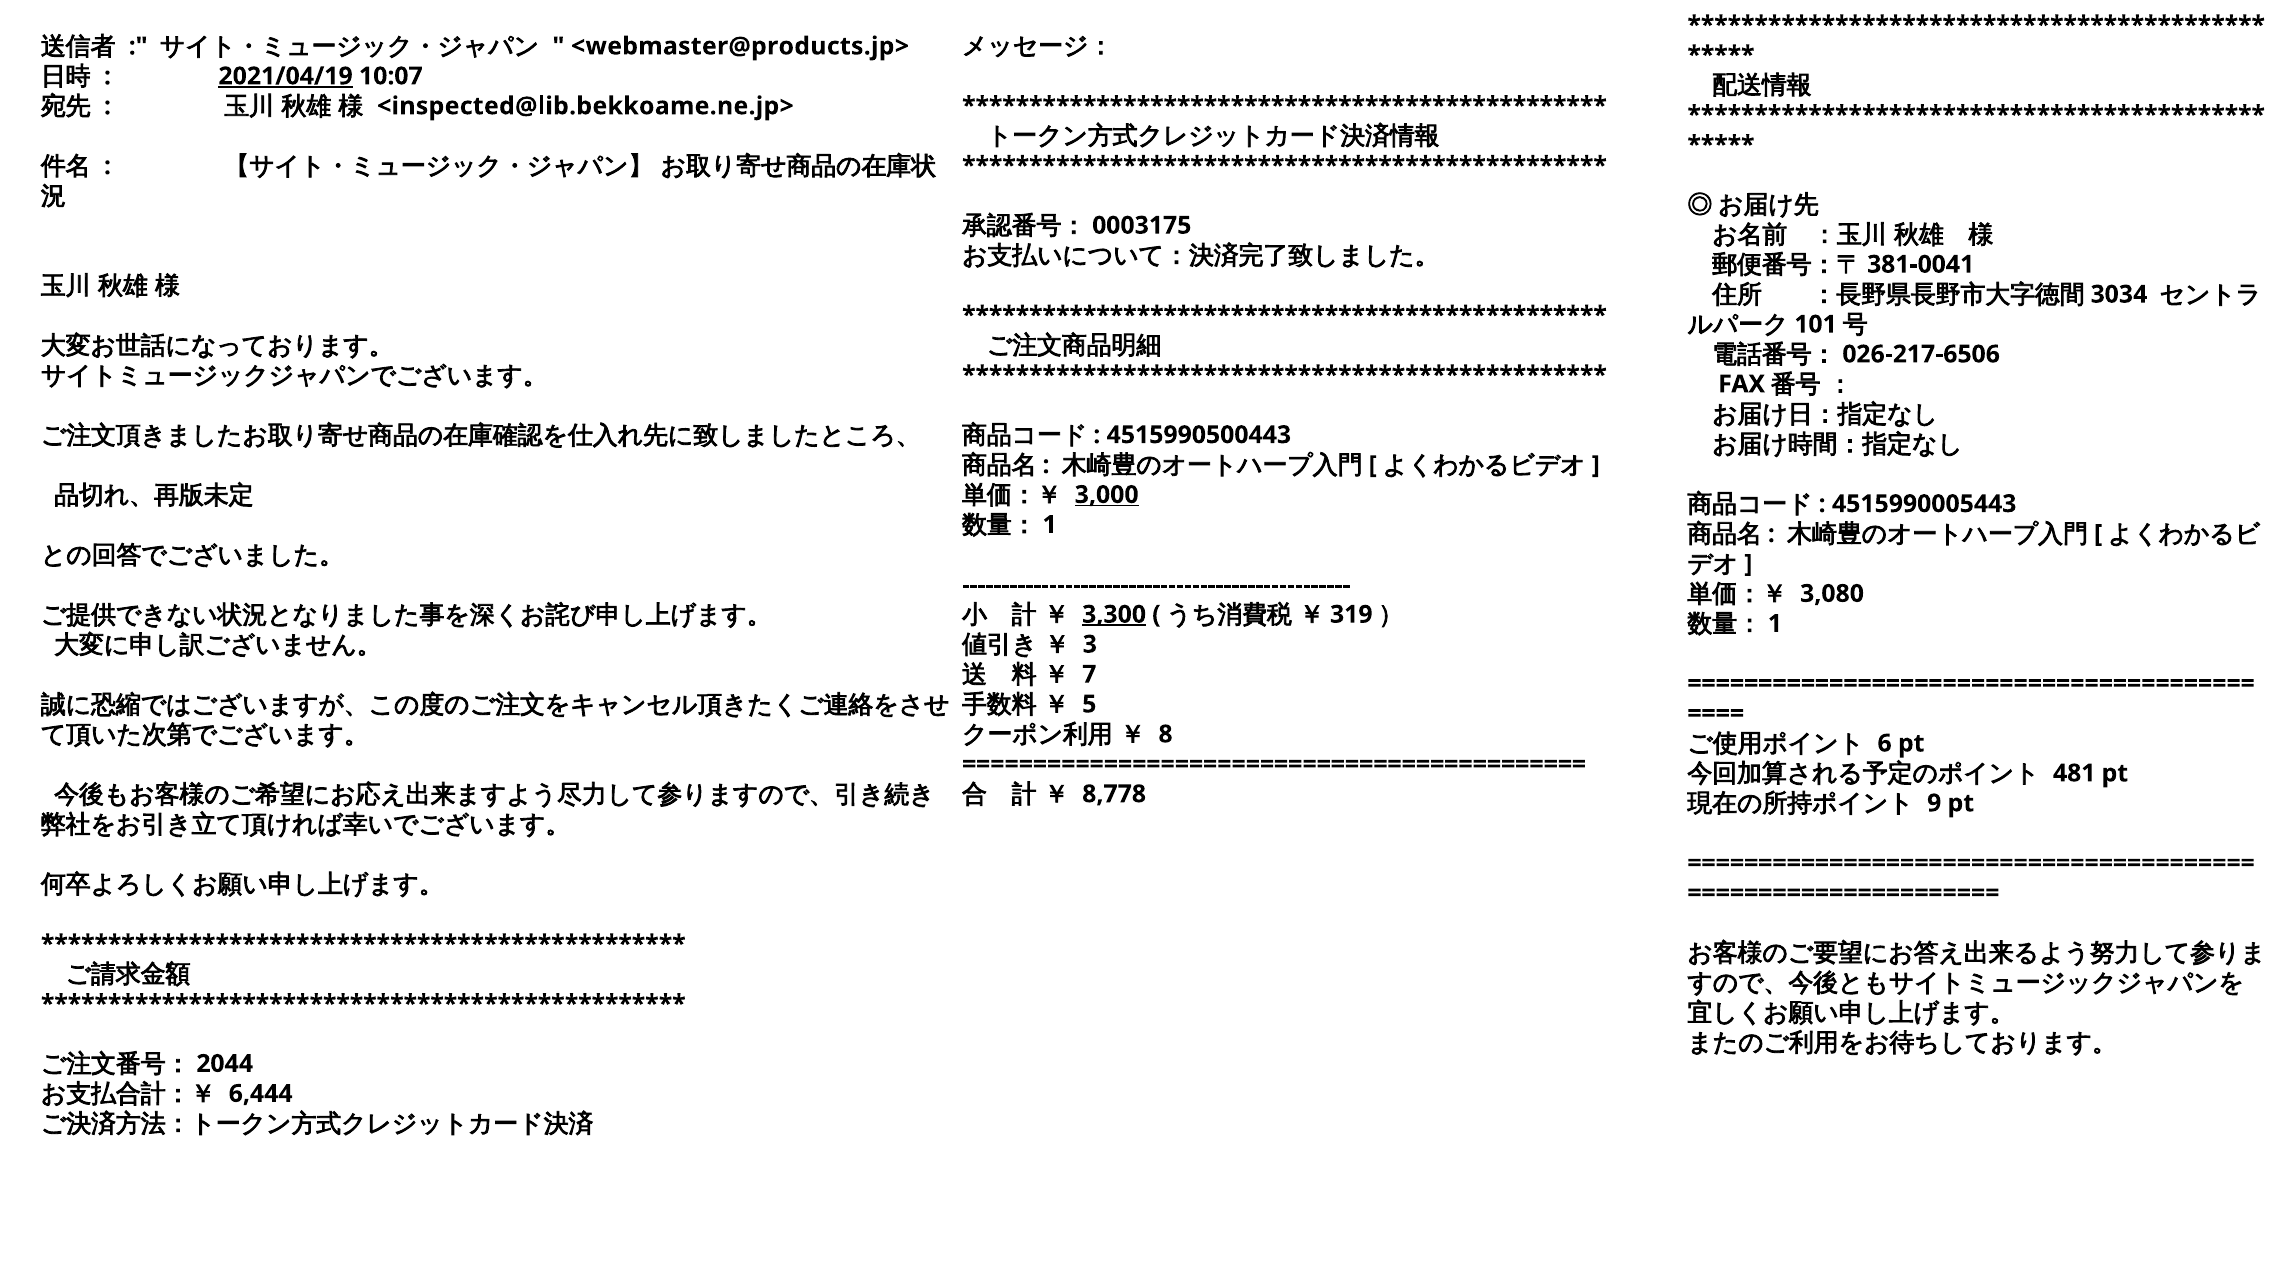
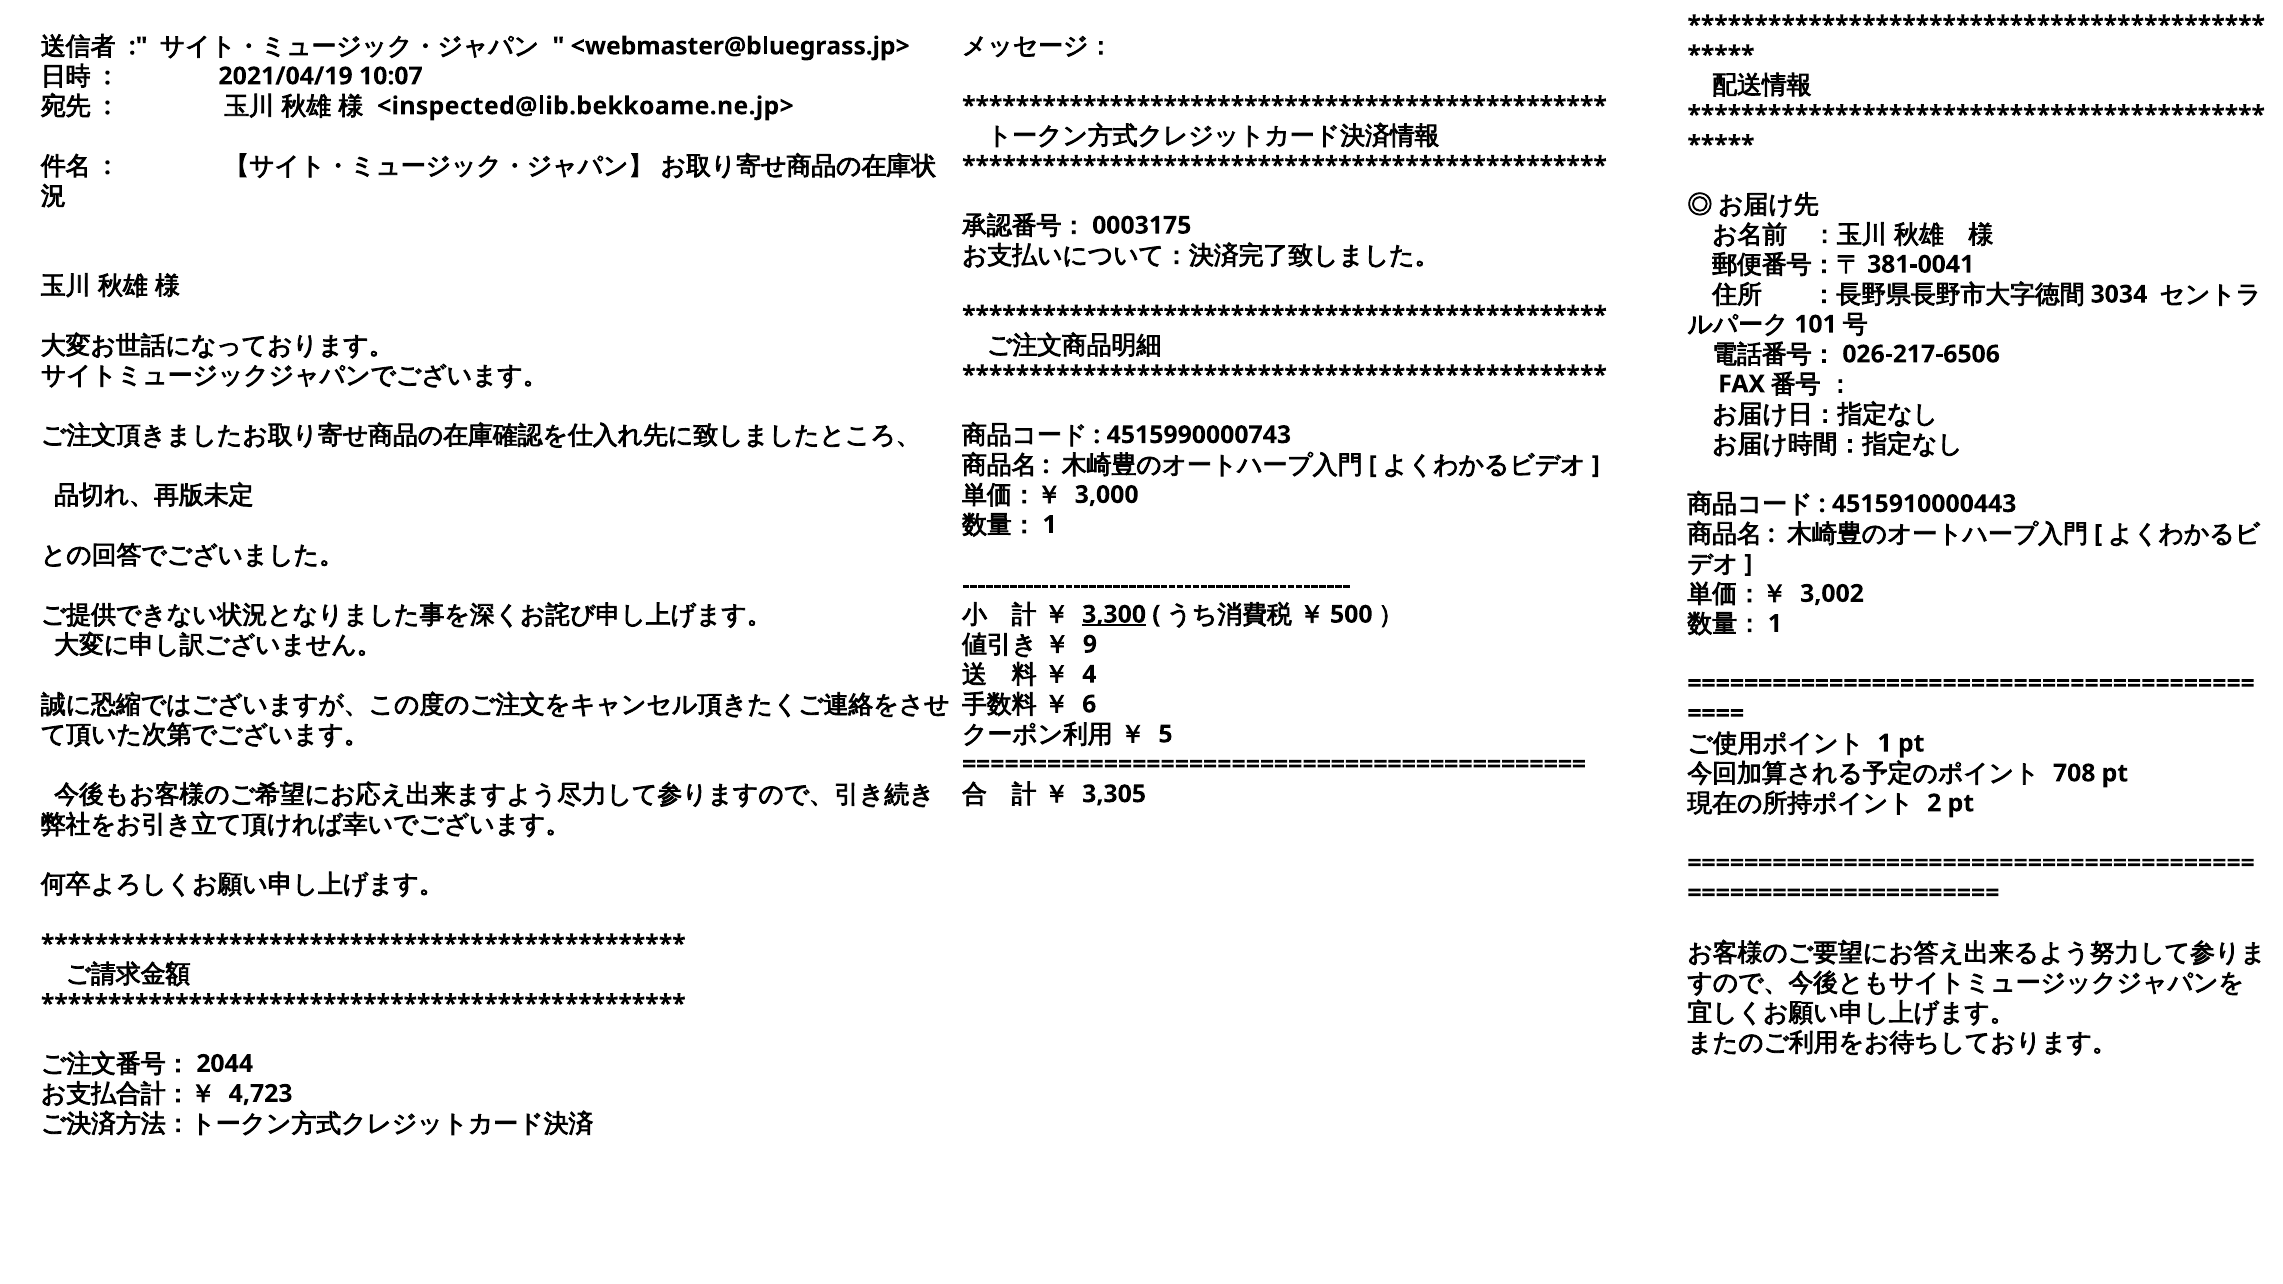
<webmaster@products.jp>: <webmaster@products.jp> -> <webmaster@bluegrass.jp>
2021/04/19 underline: present -> none
4515990500443: 4515990500443 -> 4515990000743
3,000 underline: present -> none
4515990005443: 4515990005443 -> 4515910000443
3,080: 3,080 -> 3,002
319: 319 -> 500
3: 3 -> 9
7: 7 -> 4
5: 5 -> 6
8: 8 -> 5
6 at (1885, 743): 6 -> 1
481: 481 -> 708
8,778: 8,778 -> 3,305
9: 9 -> 2
6,444: 6,444 -> 4,723
